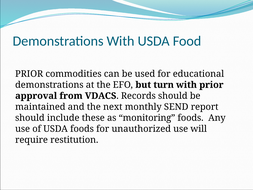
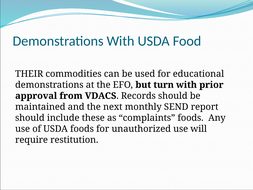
PRIOR at (29, 74): PRIOR -> THEIR
monitoring: monitoring -> complaints
